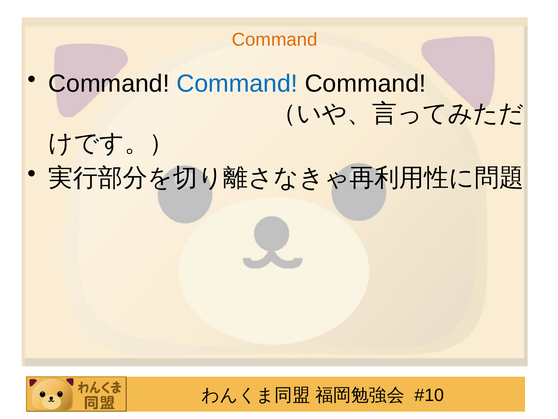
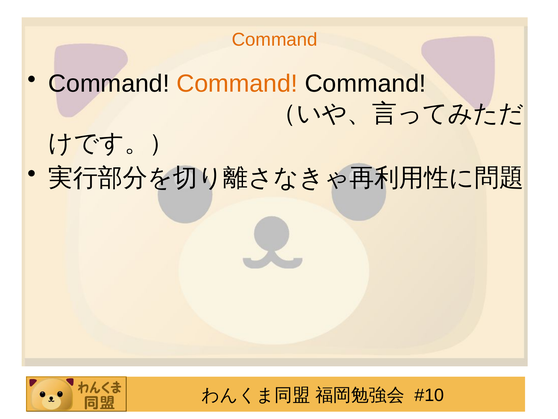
Command at (237, 84) colour: blue -> orange
